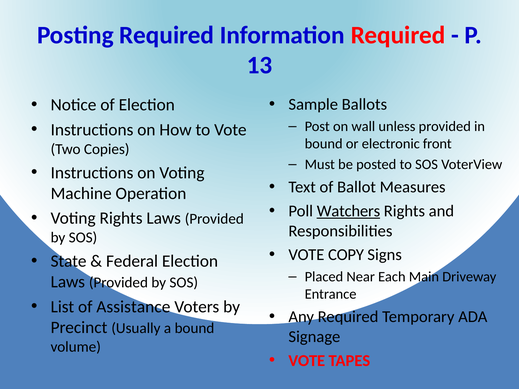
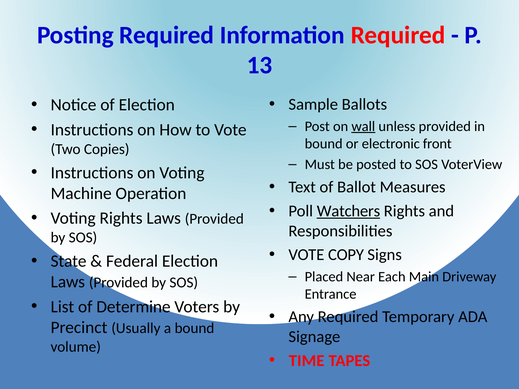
wall underline: none -> present
Assistance: Assistance -> Determine
VOTE at (307, 361): VOTE -> TIME
